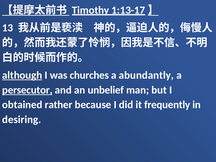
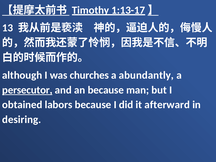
although underline: present -> none
an unbelief: unbelief -> because
rather: rather -> labors
frequently: frequently -> afterward
